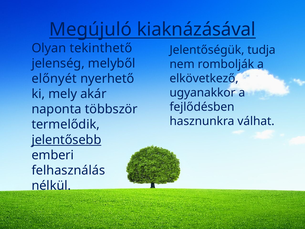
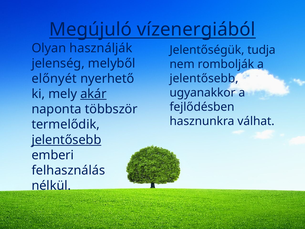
kiaknázásával: kiaknázásával -> vízenergiából
tekinthető: tekinthető -> használják
elkövetkező at (204, 78): elkövetkező -> jelentősebb
akár underline: none -> present
